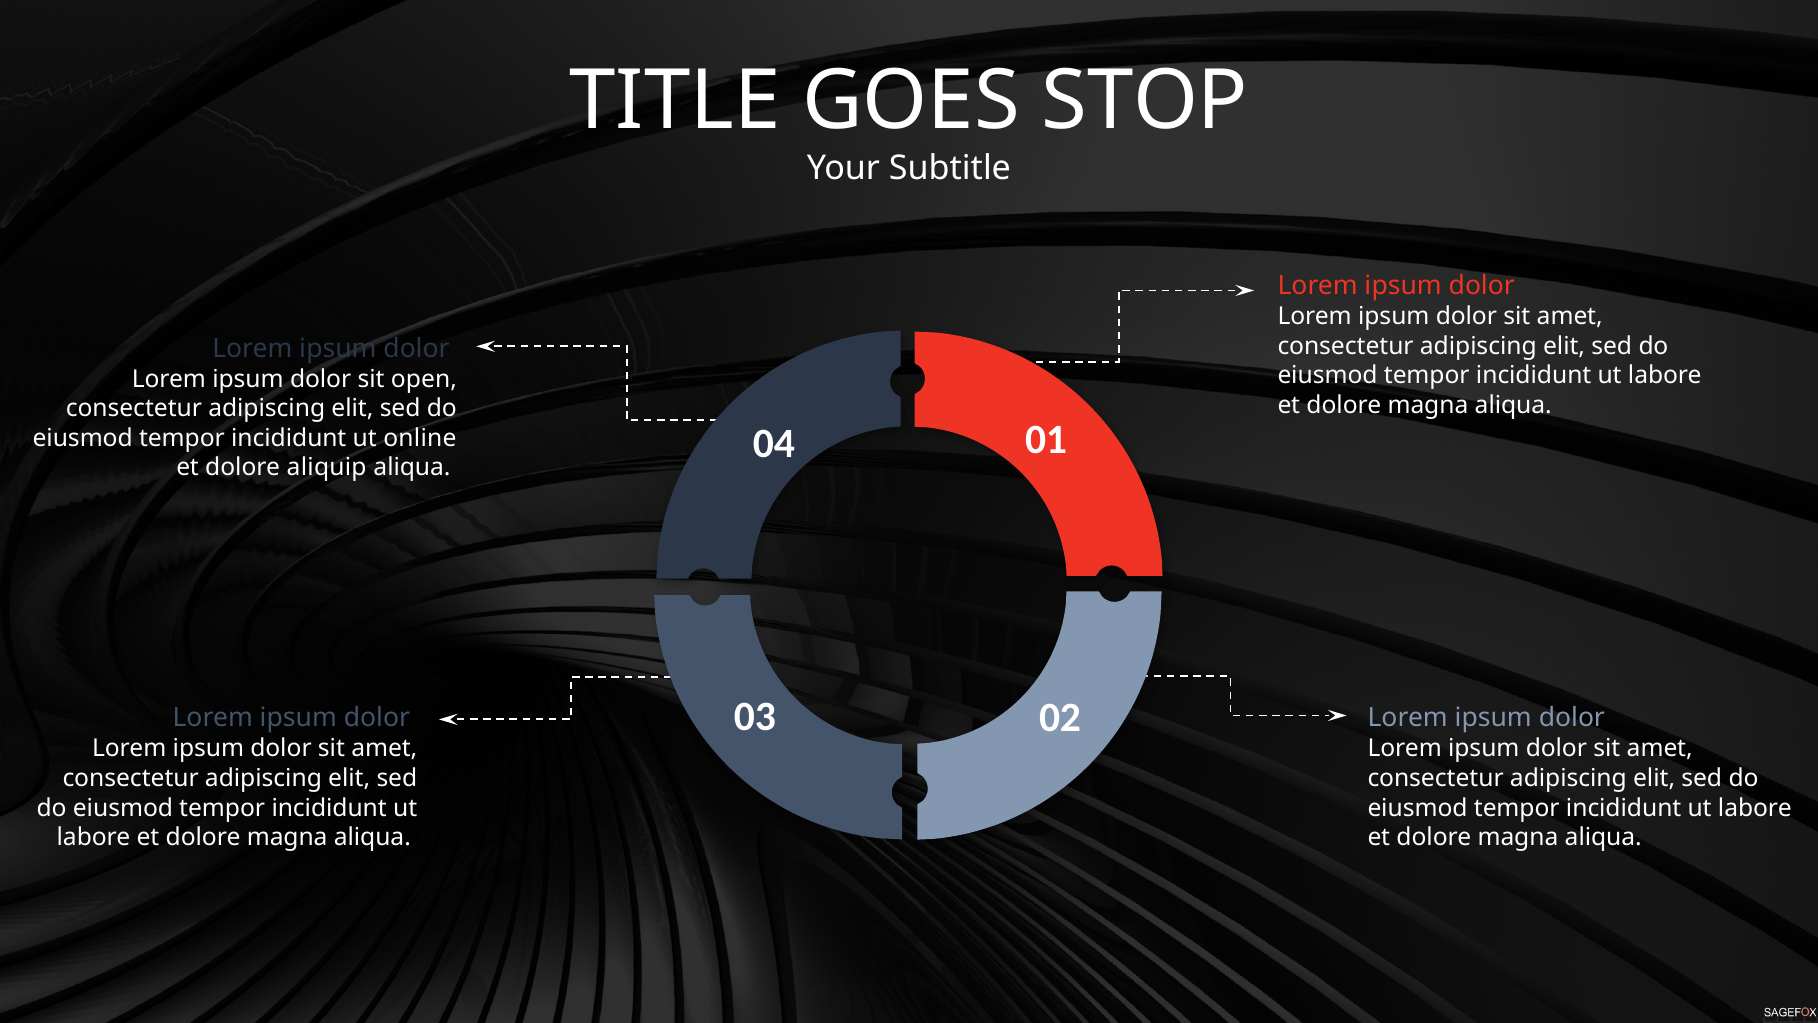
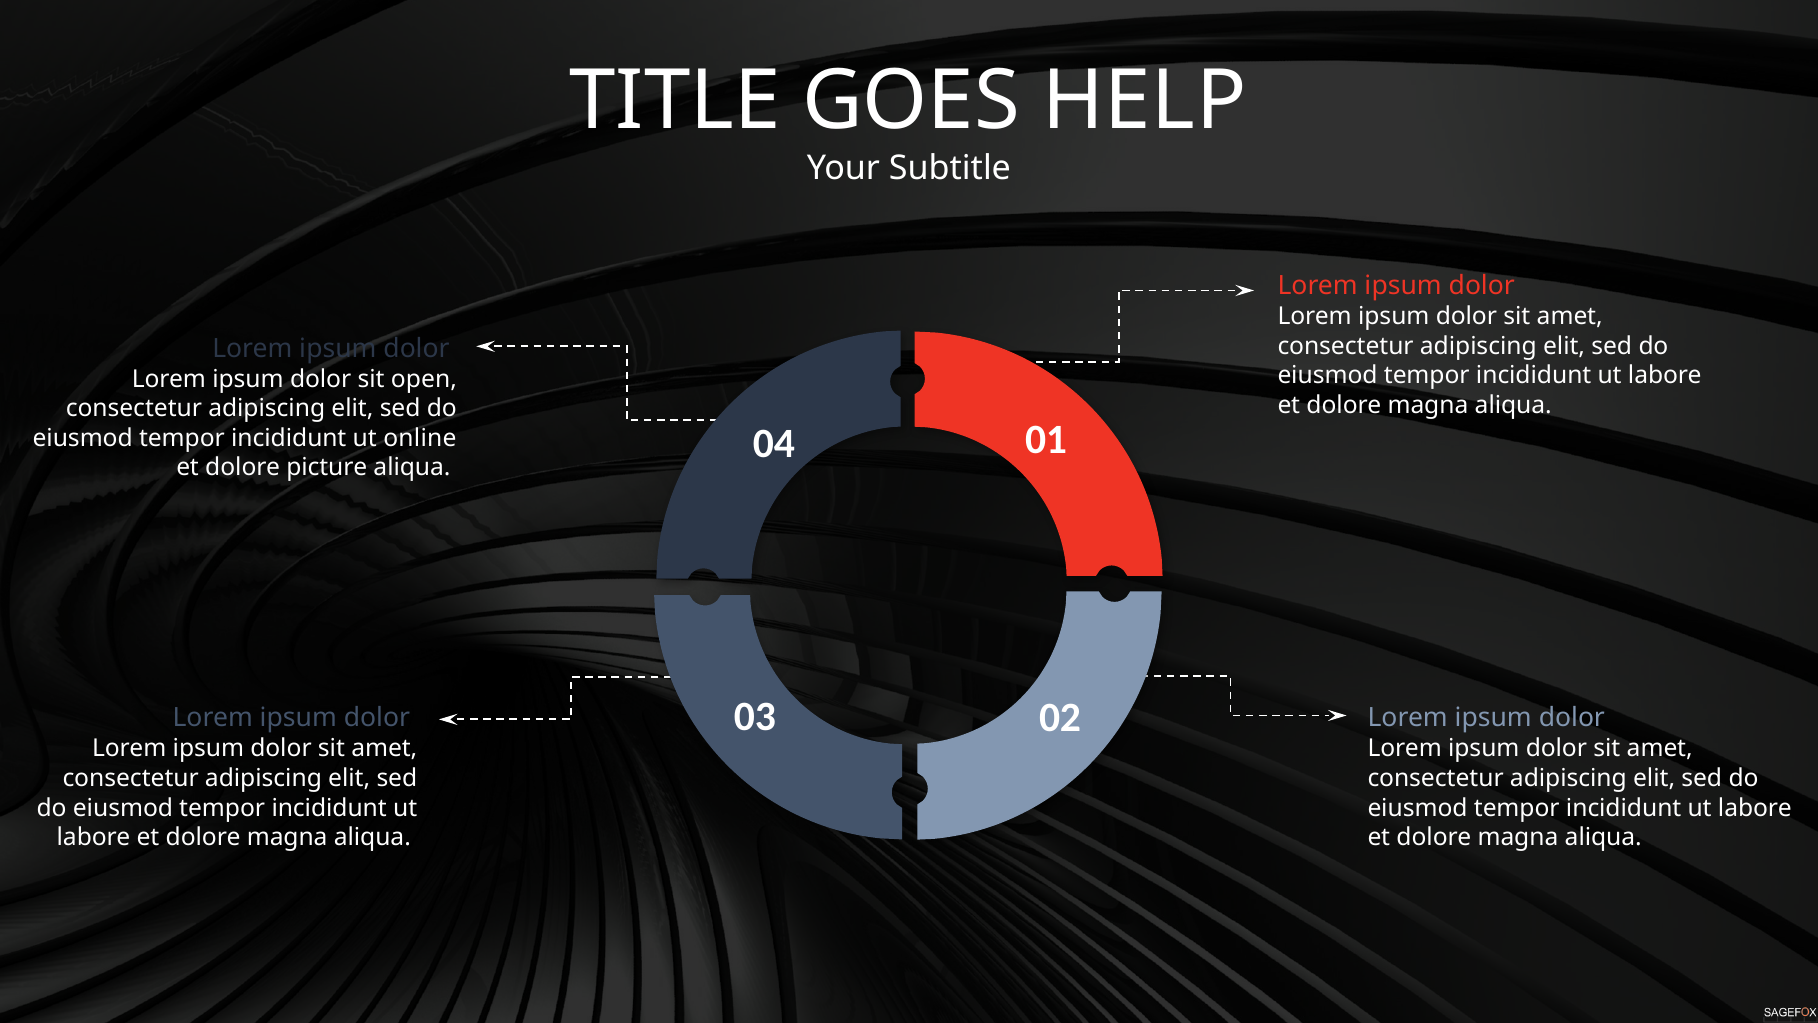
STOP: STOP -> HELP
aliquip: aliquip -> picture
